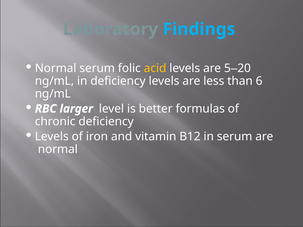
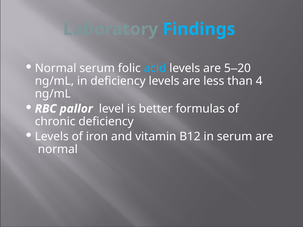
acid colour: yellow -> light blue
6: 6 -> 4
larger: larger -> pallor
